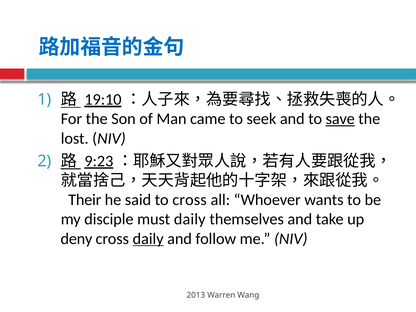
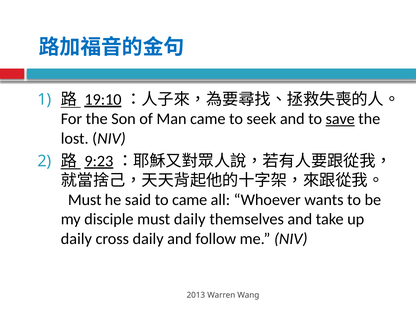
Their at (85, 200): Their -> Must
to cross: cross -> came
deny at (76, 239): deny -> daily
daily at (148, 239) underline: present -> none
